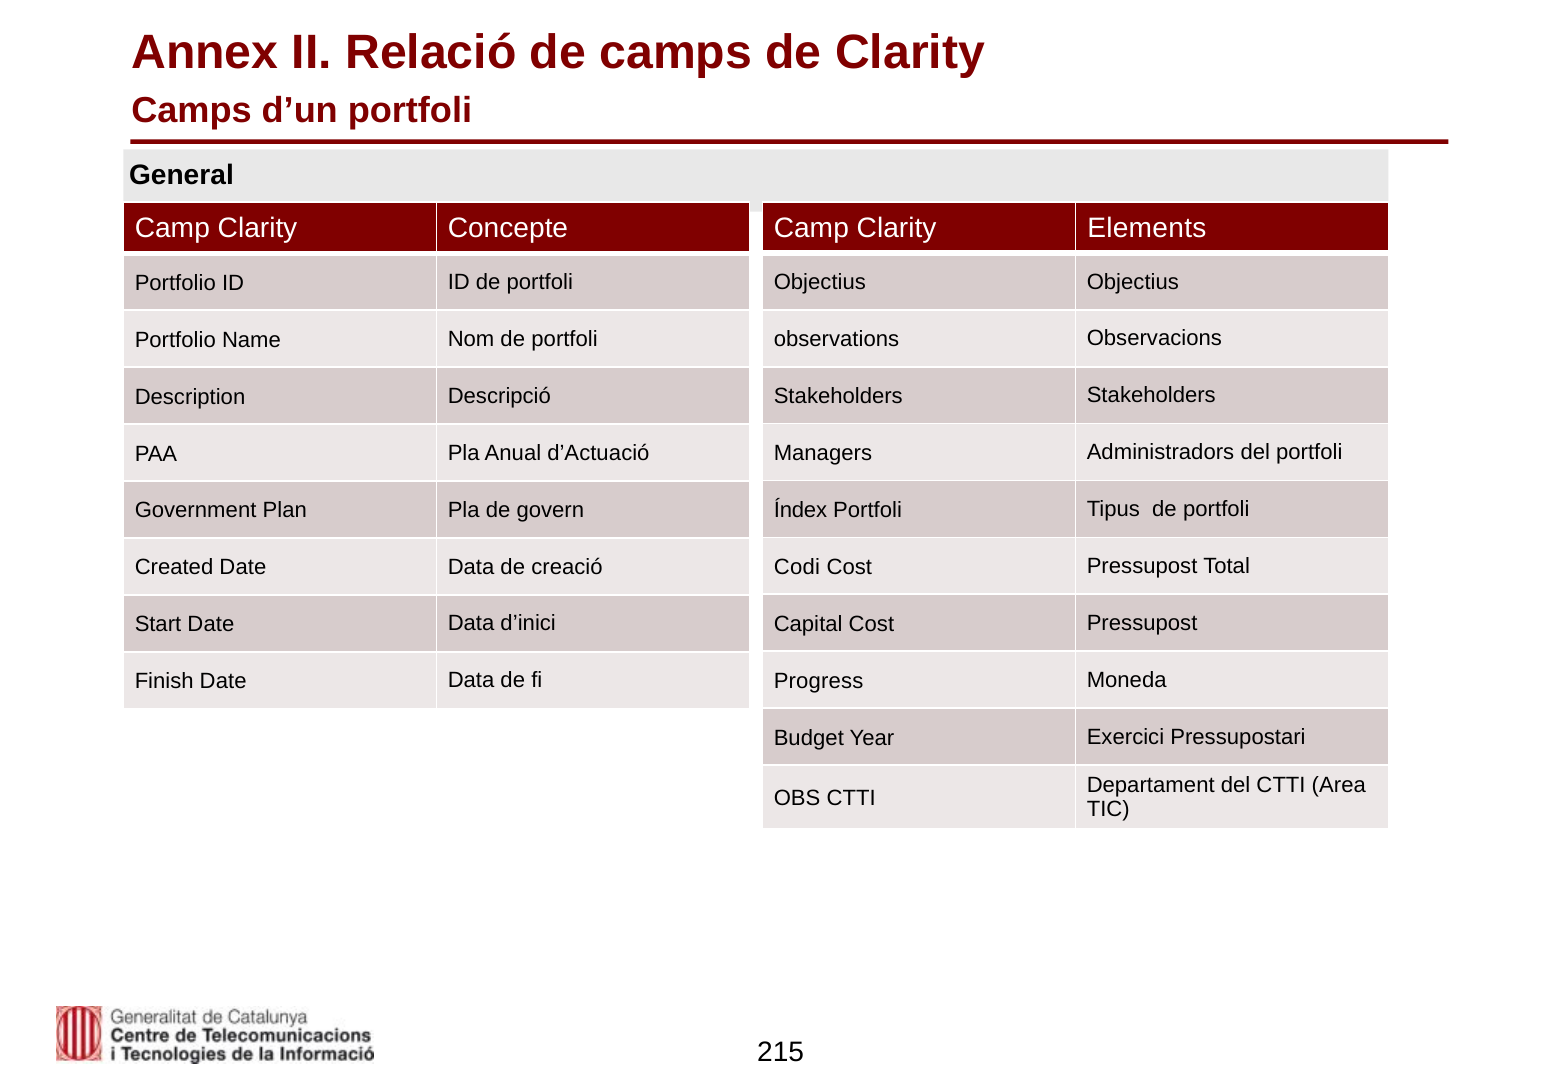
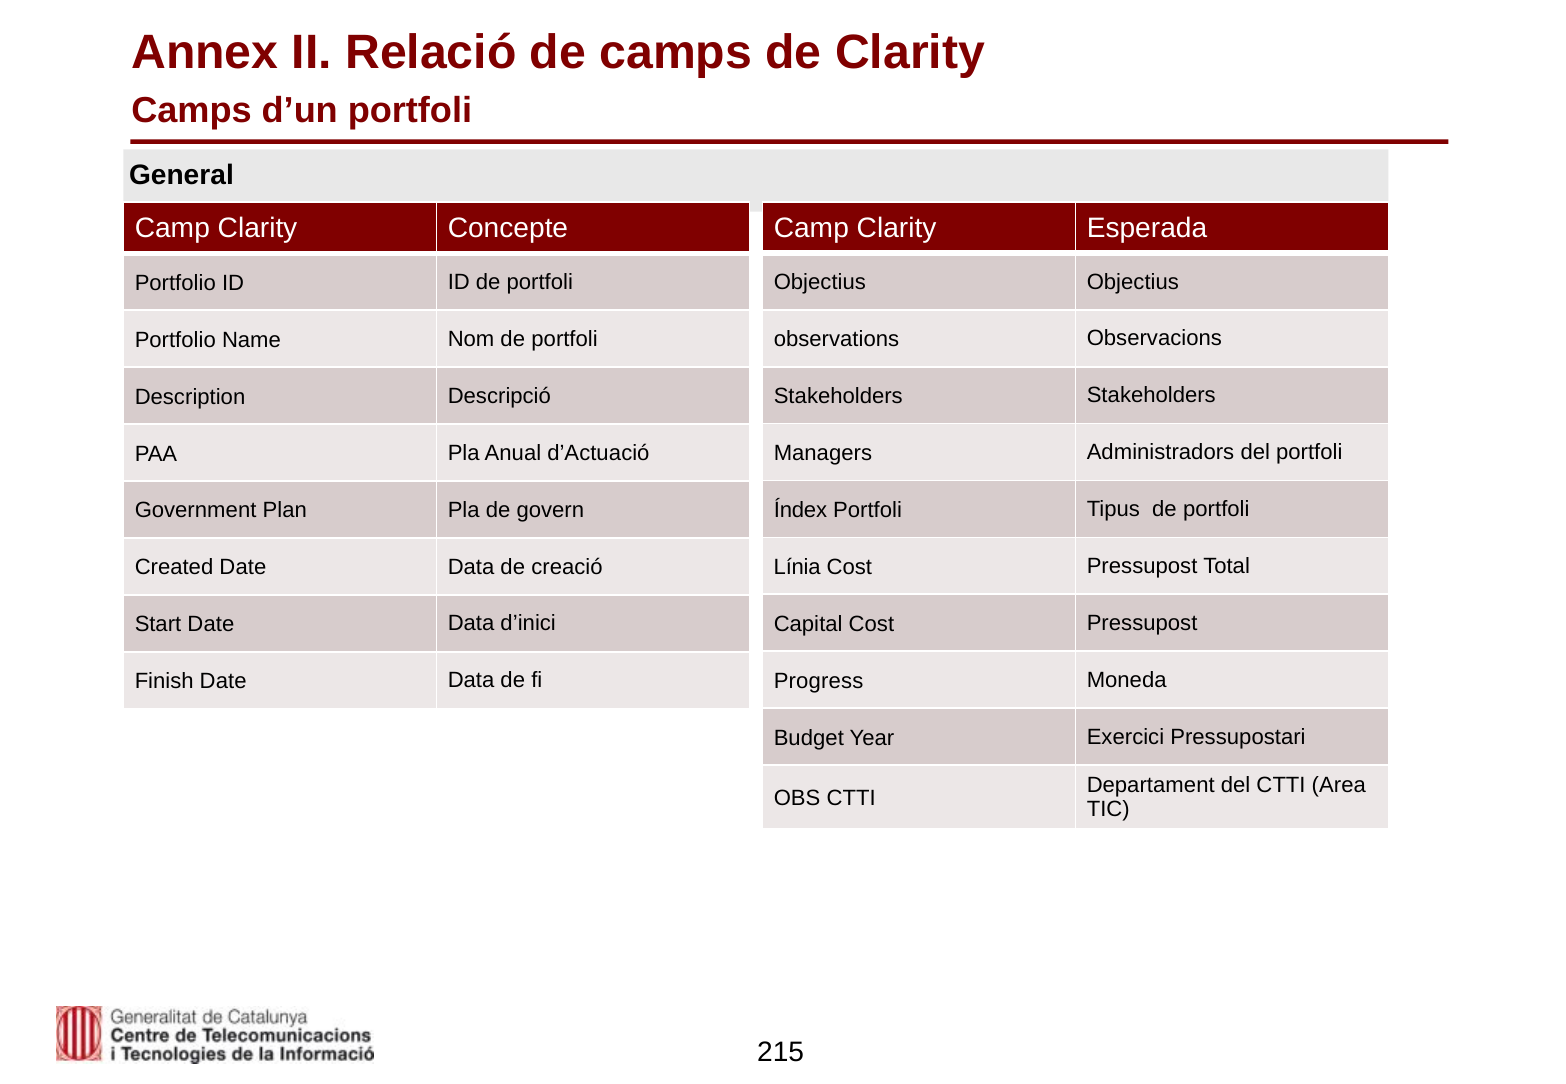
Elements: Elements -> Esperada
Codi: Codi -> Línia
